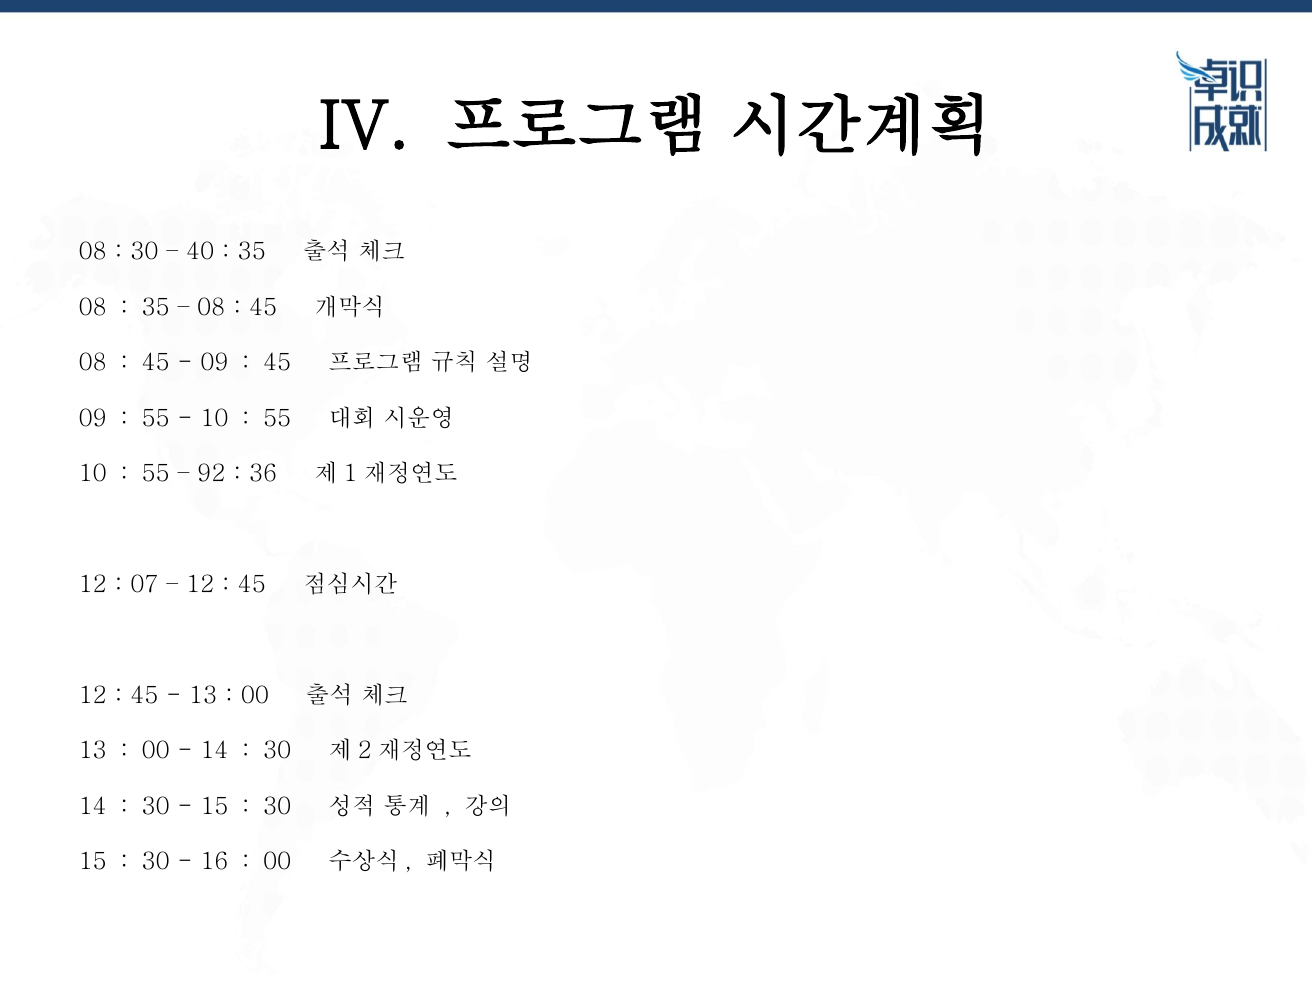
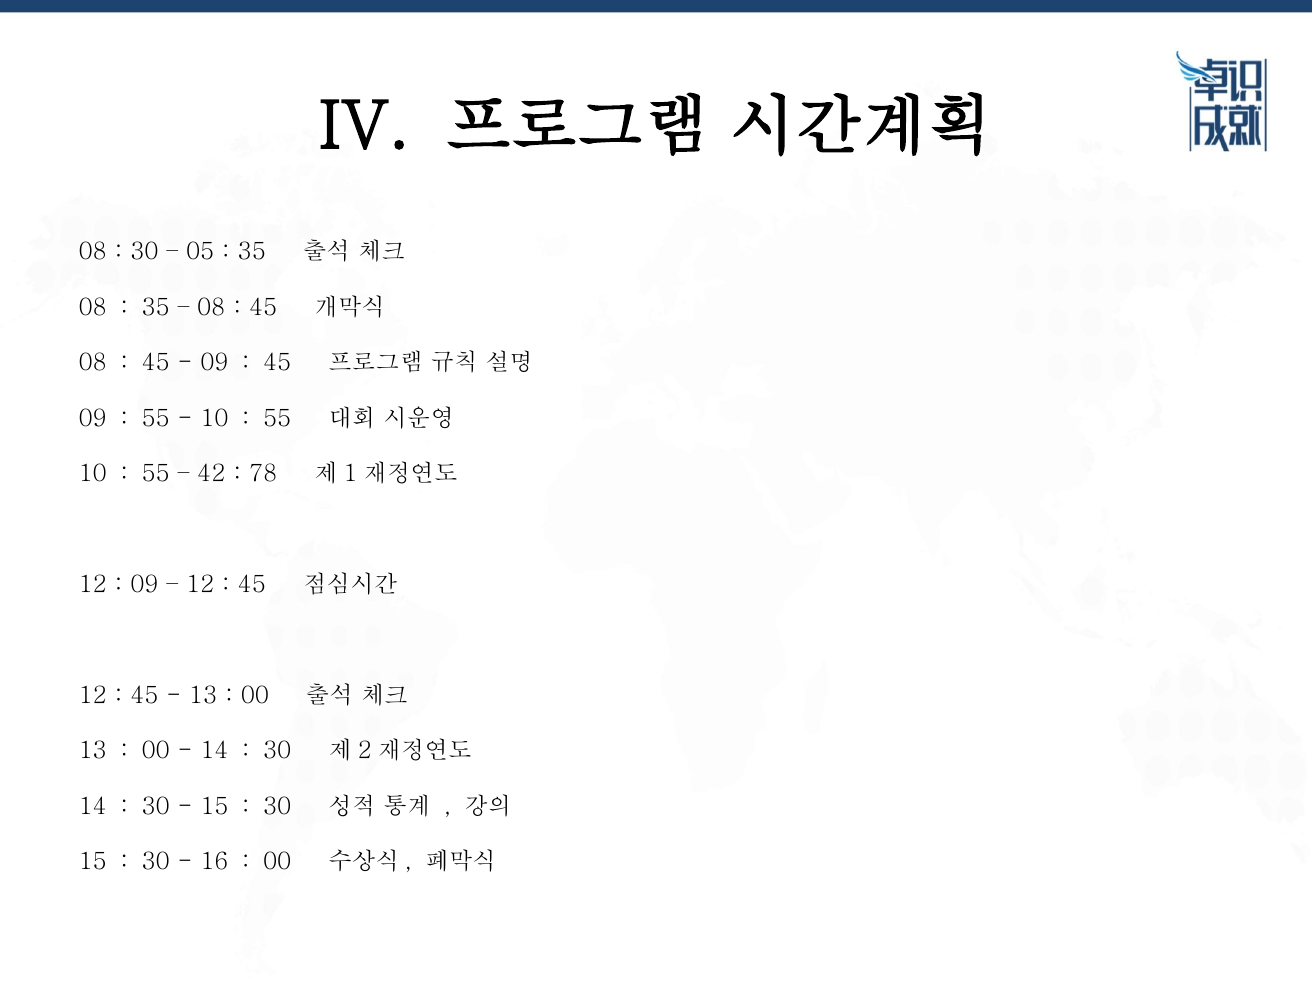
40: 40 -> 05
92: 92 -> 42
36: 36 -> 78
07: 07 -> 09
